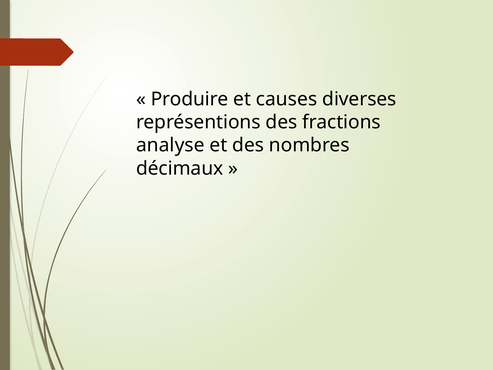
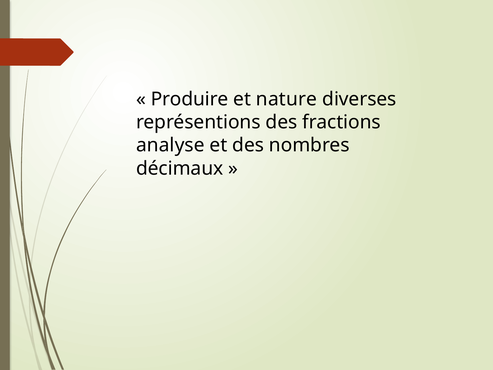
causes: causes -> nature
